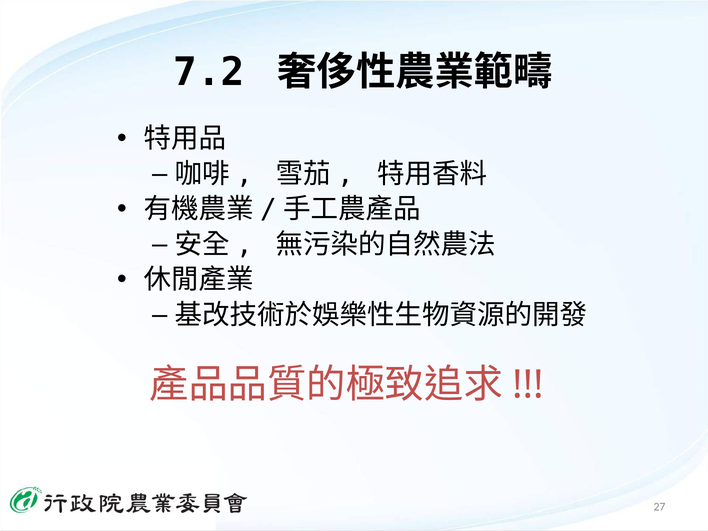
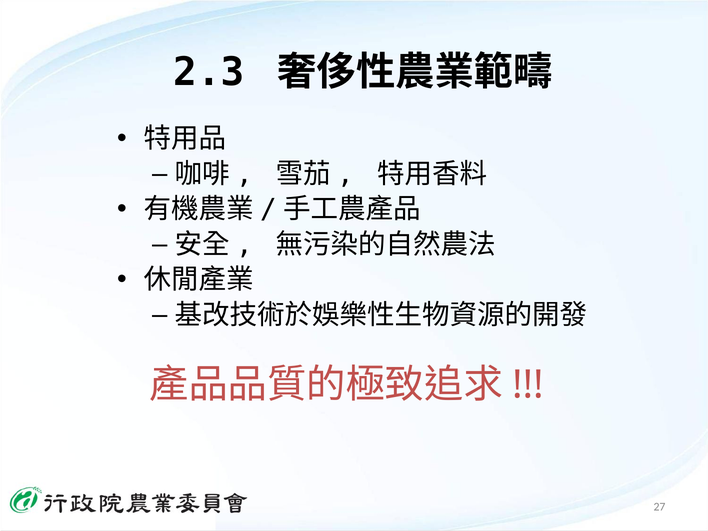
7.2: 7.2 -> 2.3
